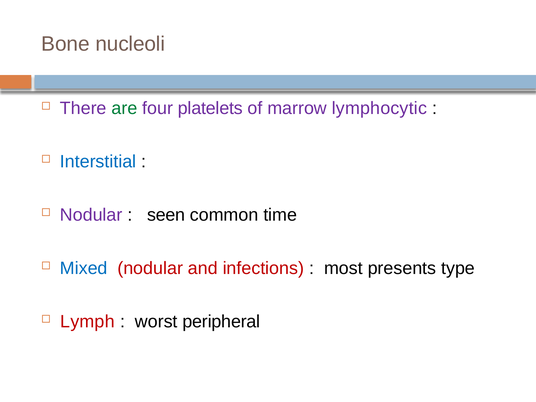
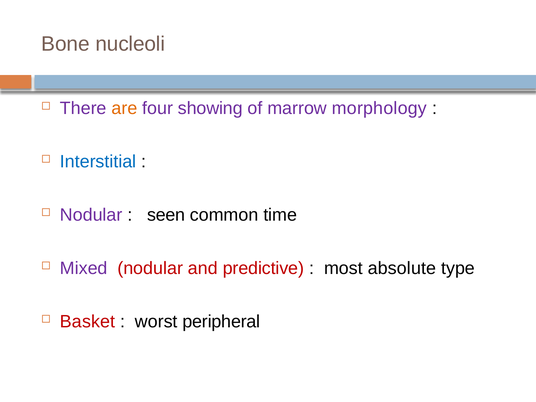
are colour: green -> orange
platelets: platelets -> showing
lymphocytic: lymphocytic -> morphology
Mixed colour: blue -> purple
infections: infections -> predictive
presents: presents -> absolute
Lymph: Lymph -> Basket
